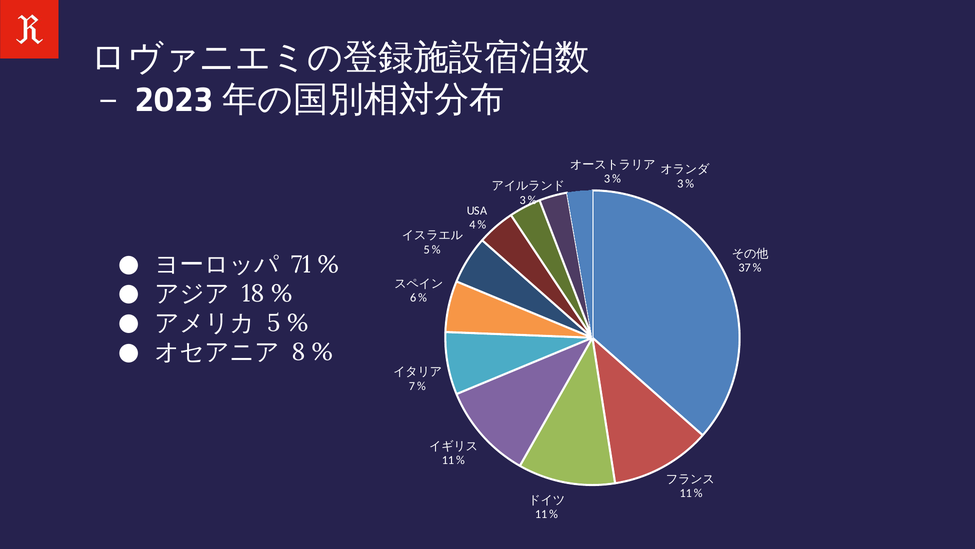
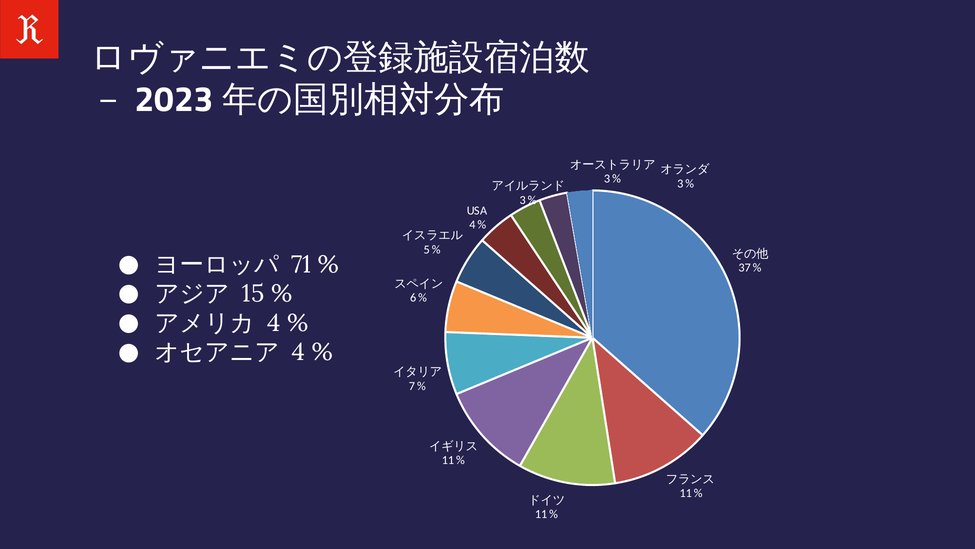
18: 18 -> 15
5 at (274, 323): 5 -> 4
8 at (299, 352): 8 -> 4
